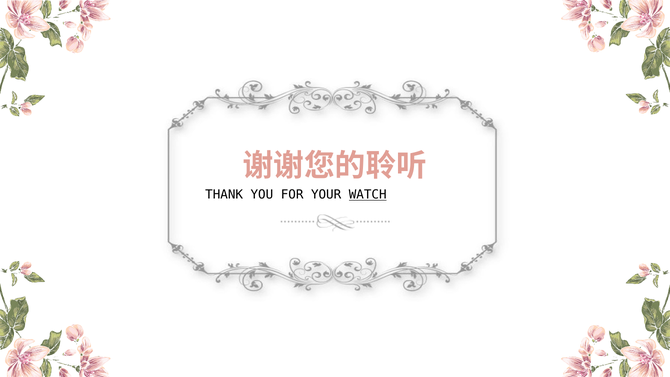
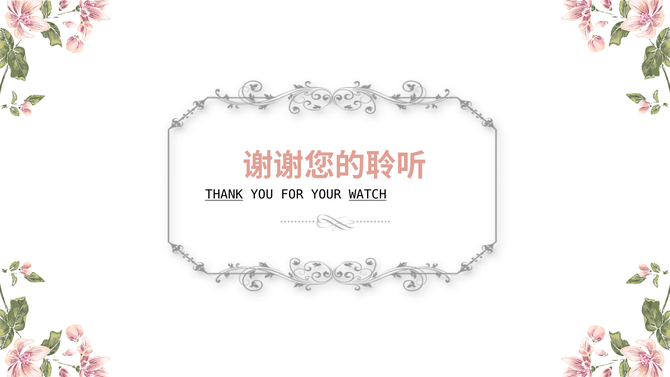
THANK underline: none -> present
